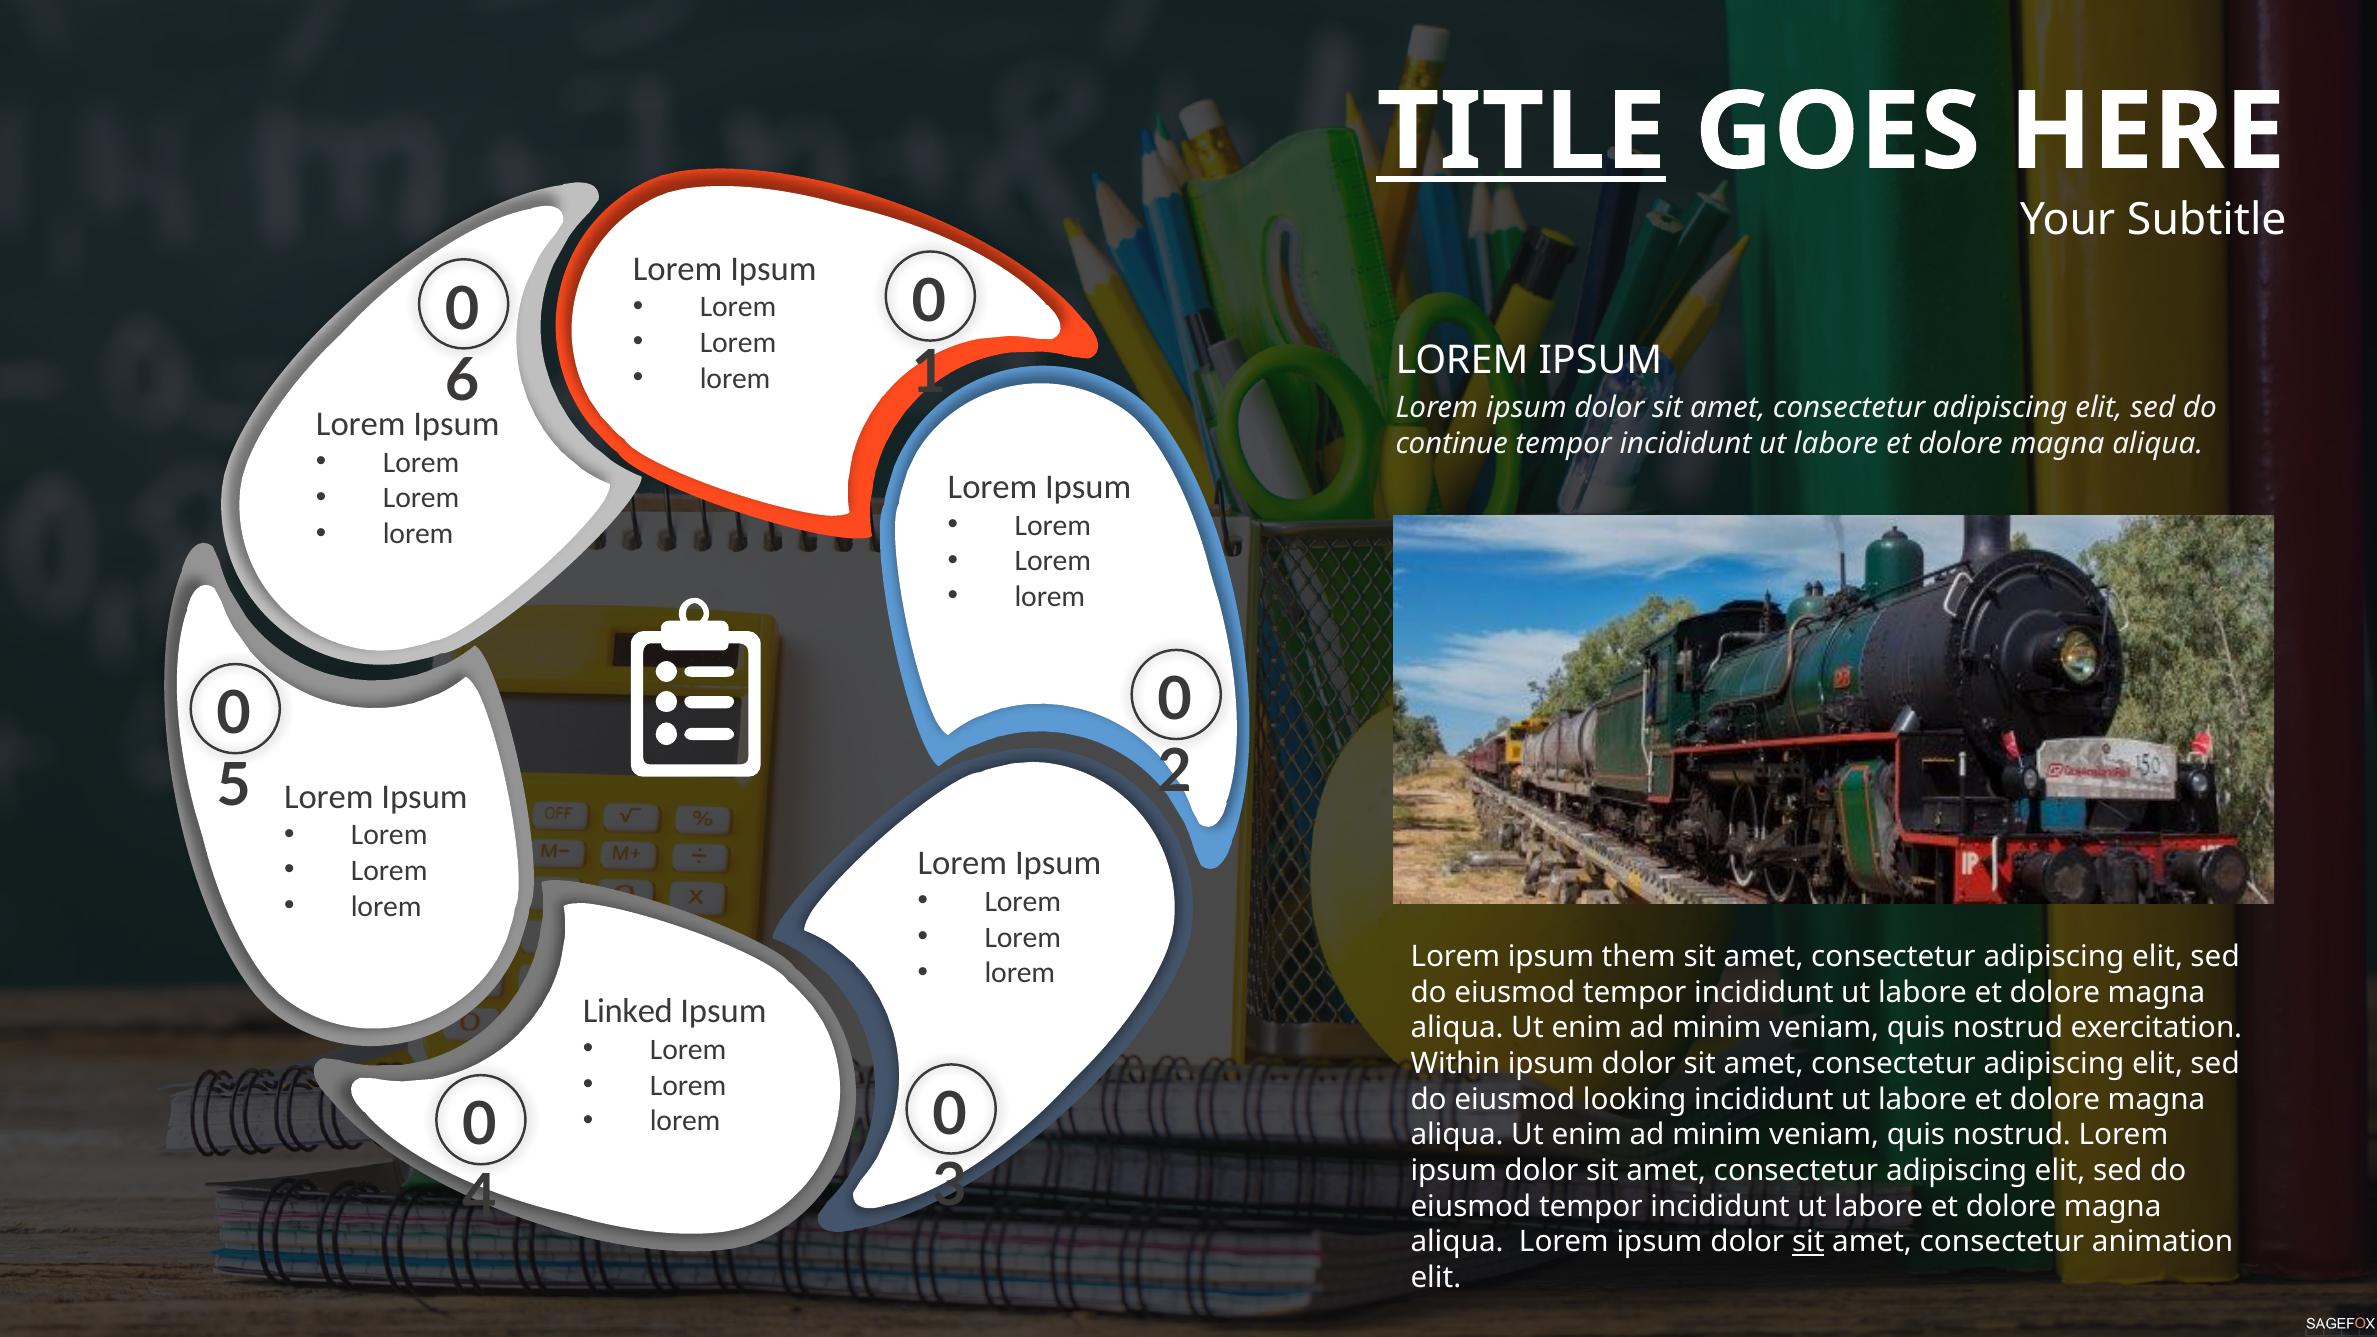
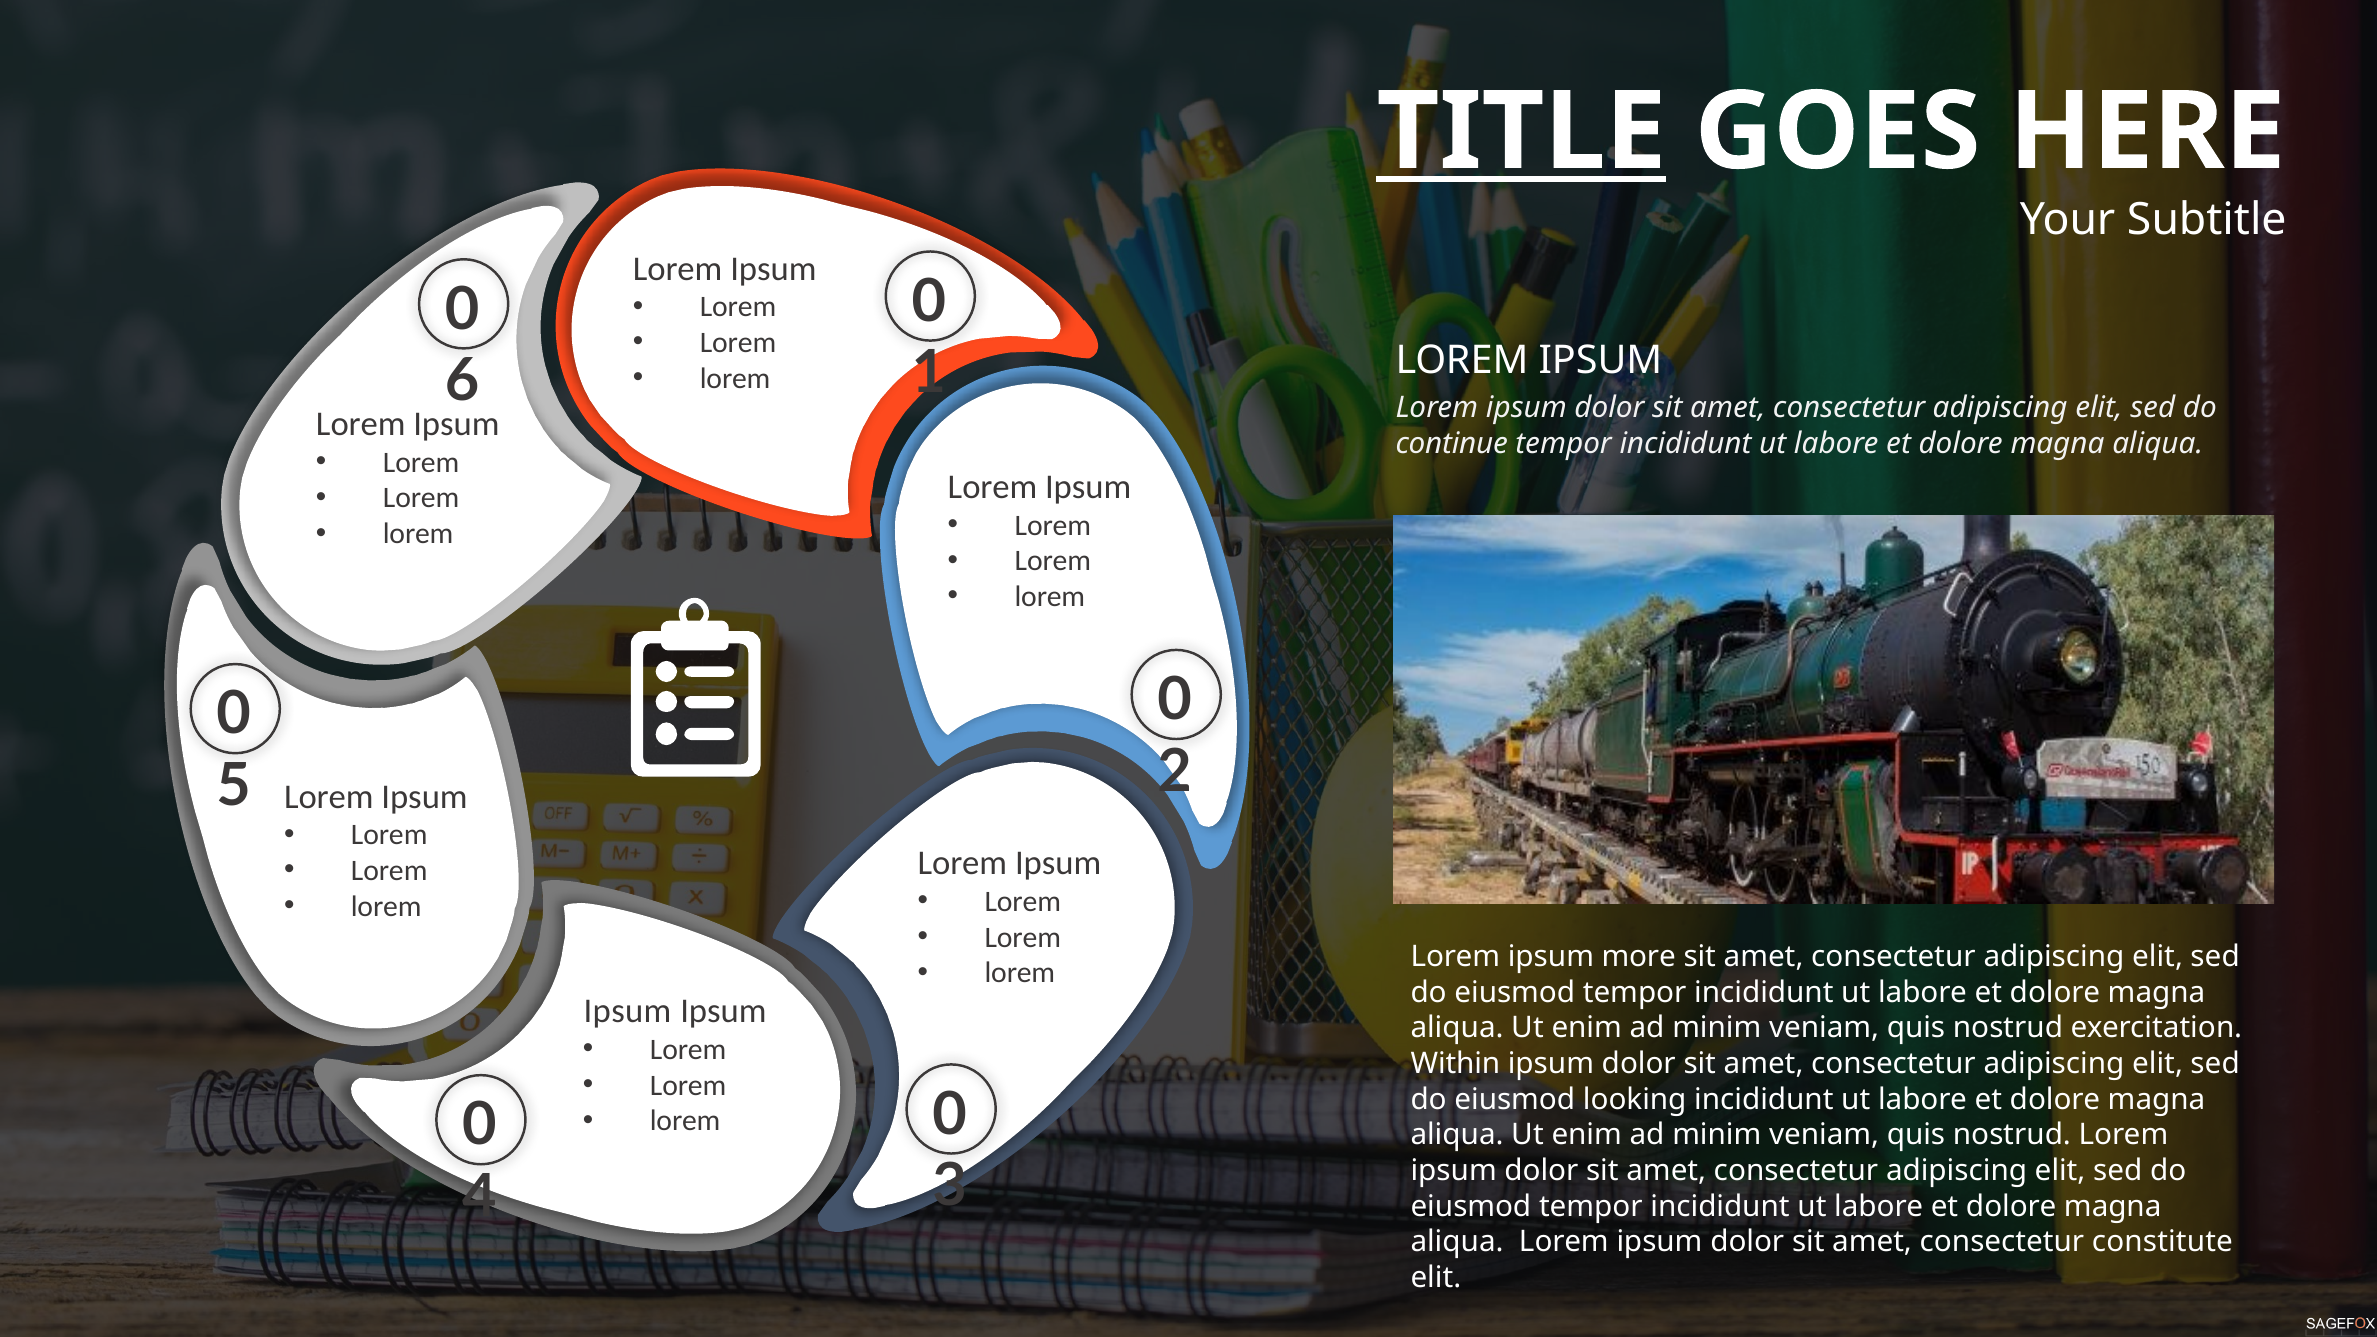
them: them -> more
Linked at (628, 1012): Linked -> Ipsum
sit at (1808, 1242) underline: present -> none
animation: animation -> constitute
